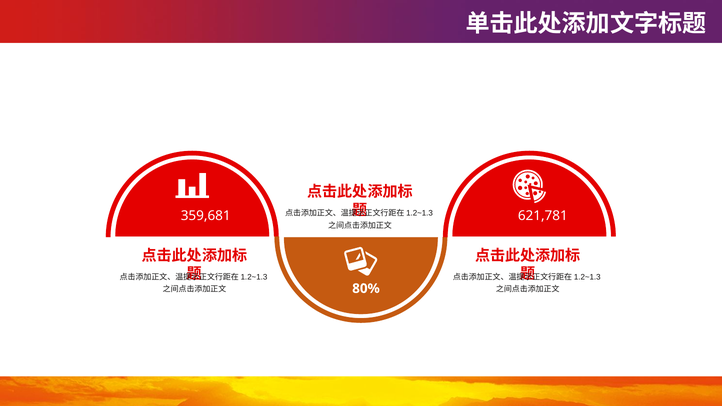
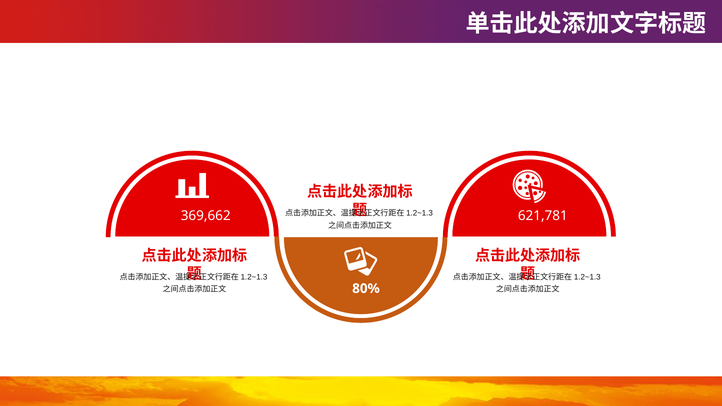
359,681: 359,681 -> 369,662
